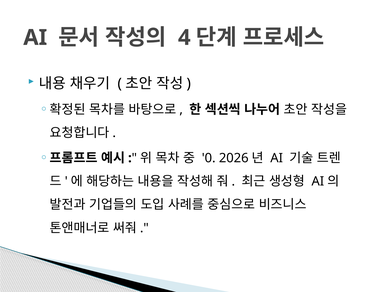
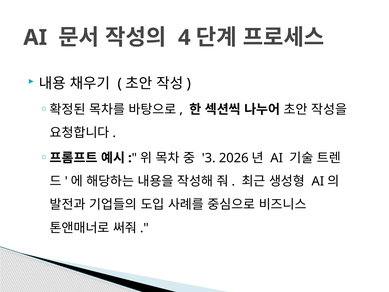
0: 0 -> 3
